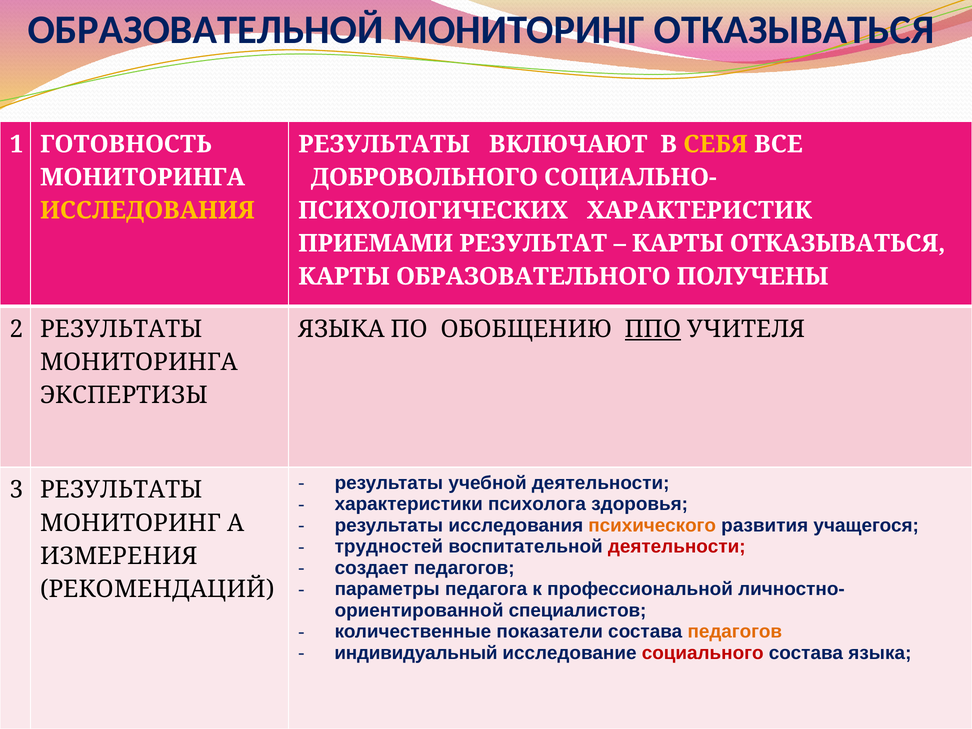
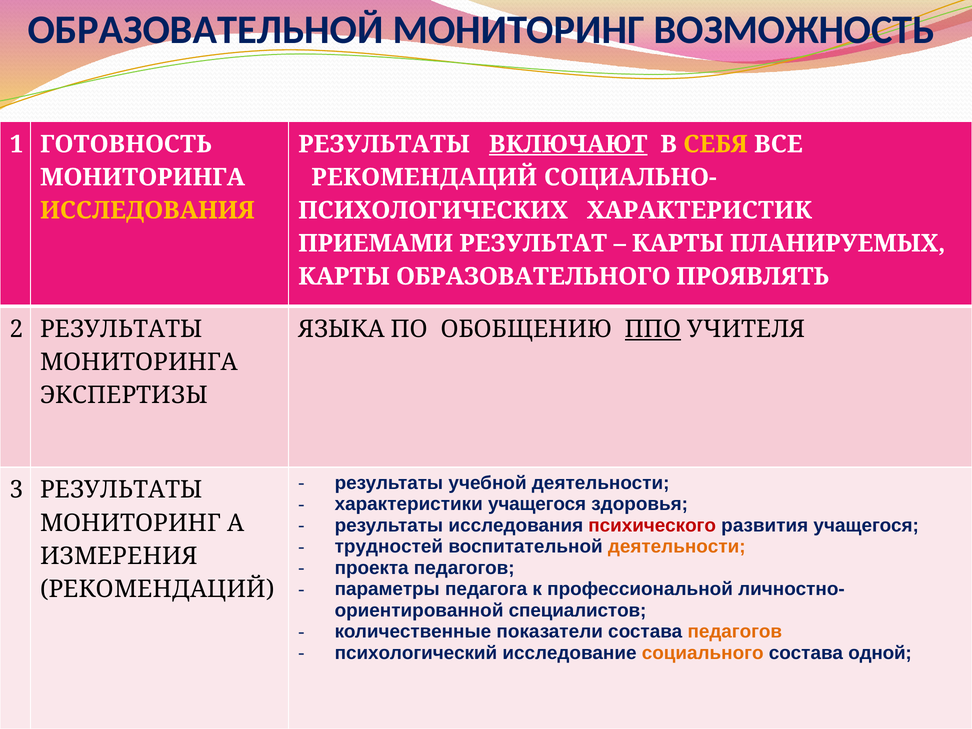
МОНИТОРИНГ ОТКАЗЫВАТЬСЯ: ОТКАЗЫВАТЬСЯ -> ВОЗМОЖНОСТЬ
ВКЛЮЧАЮТ underline: none -> present
ДОБРОВОЛЬНОГО at (424, 177): ДОБРОВОЛЬНОГО -> РЕКОМЕНДАЦИЙ
КАРТЫ ОТКАЗЫВАТЬСЯ: ОТКАЗЫВАТЬСЯ -> ПЛАНИРУЕМЫХ
ПОЛУЧЕНЫ: ПОЛУЧЕНЫ -> ПРОЯВЛЯТЬ
характеристики психолога: психолога -> учащегося
психического colour: orange -> red
деятельности at (677, 547) colour: red -> orange
создает: создает -> проекта
индивидуальный: индивидуальный -> психологический
социального colour: red -> orange
состава языка: языка -> одной
